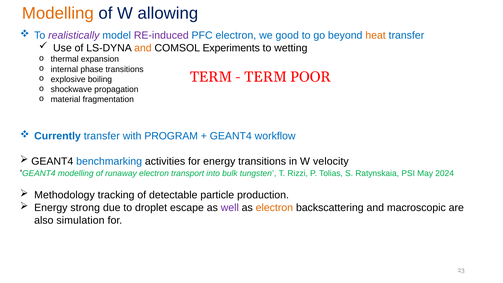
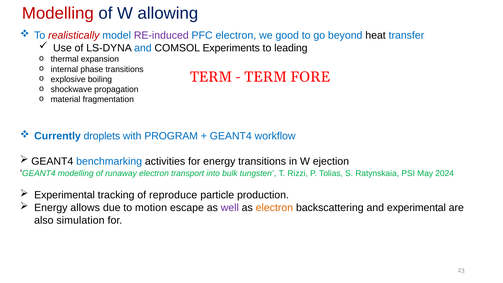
Modelling at (58, 13) colour: orange -> red
realistically colour: purple -> red
heat colour: orange -> black
and at (143, 48) colour: orange -> blue
wetting: wetting -> leading
POOR: POOR -> FORE
Currently transfer: transfer -> droplets
velocity: velocity -> ejection
Methodology at (65, 195): Methodology -> Experimental
detectable: detectable -> reproduce
strong: strong -> allows
droplet: droplet -> motion
and macroscopic: macroscopic -> experimental
